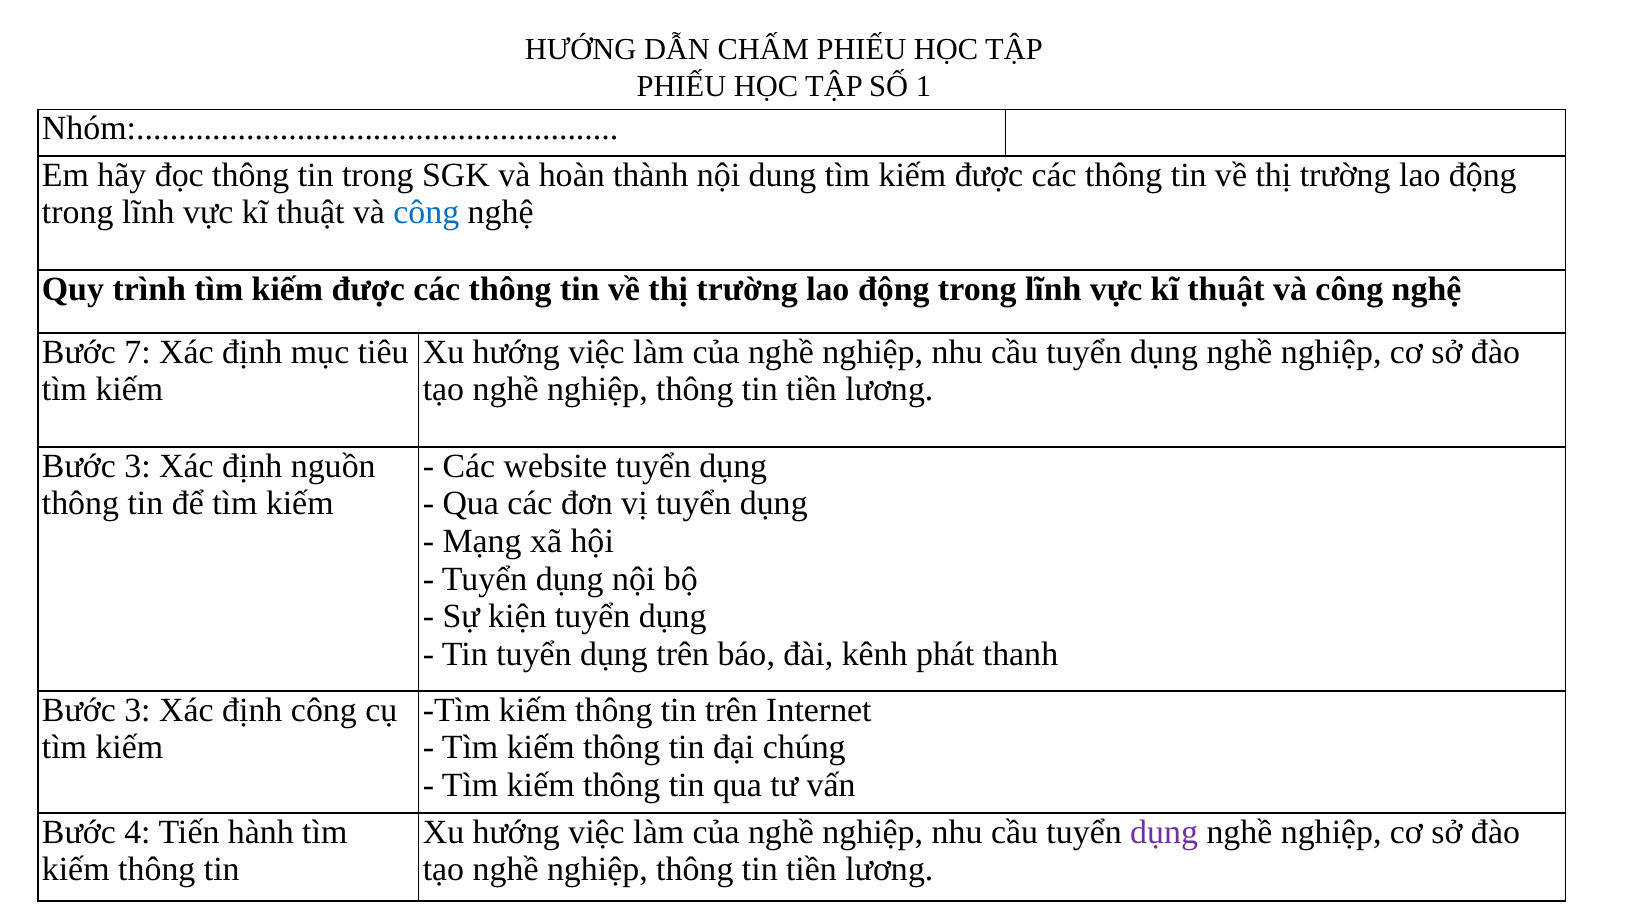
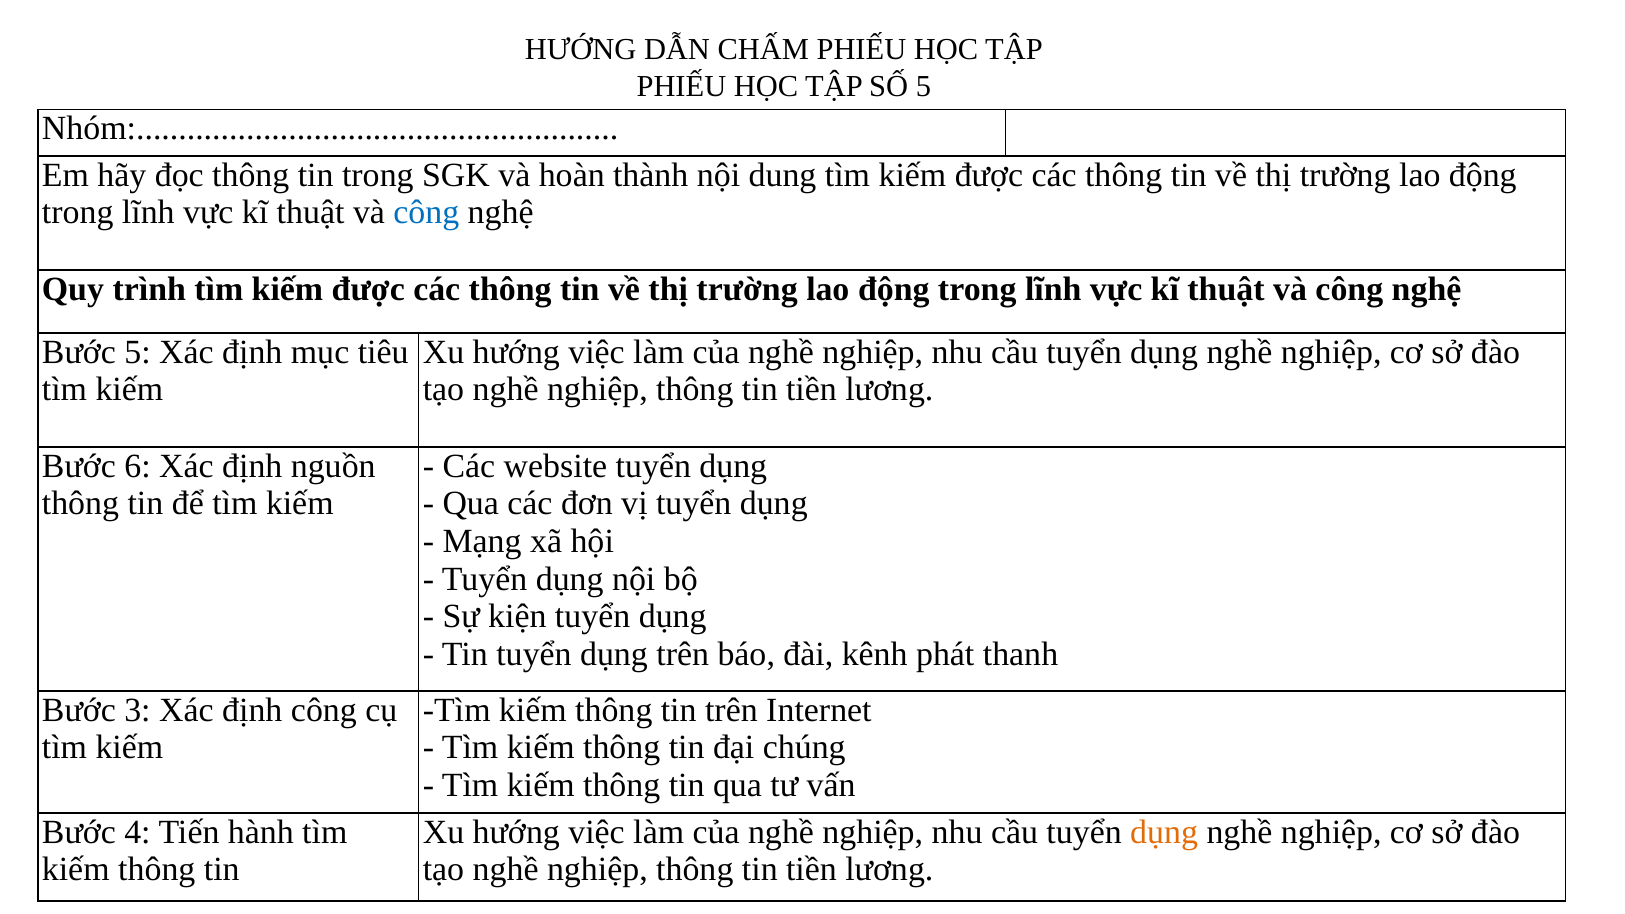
SỐ 1: 1 -> 5
Bước 7: 7 -> 5
3 at (138, 466): 3 -> 6
dụng at (1164, 832) colour: purple -> orange
